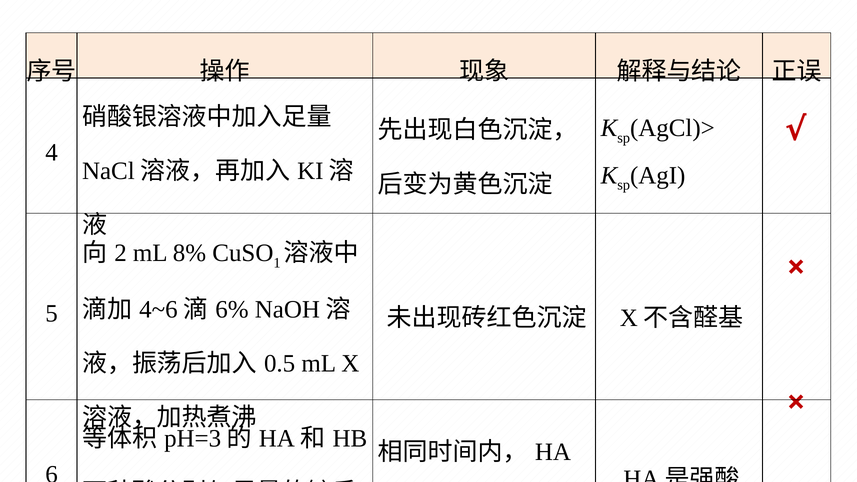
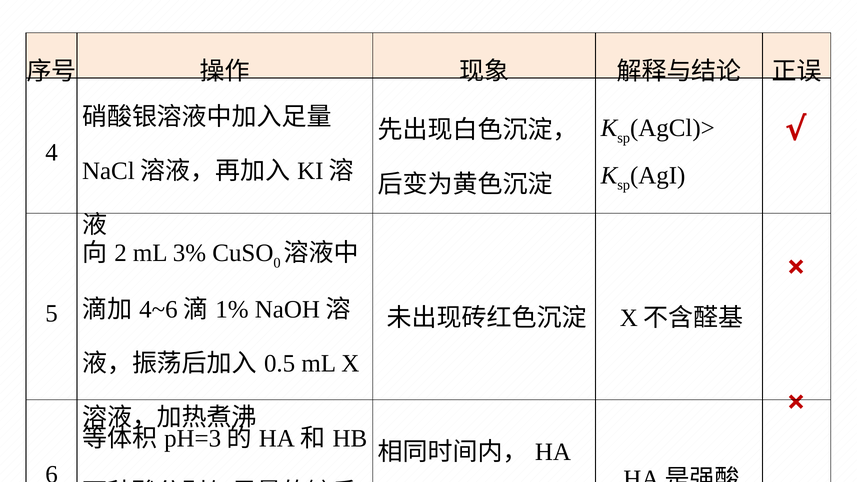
8%: 8% -> 3%
1: 1 -> 0
6%: 6% -> 1%
